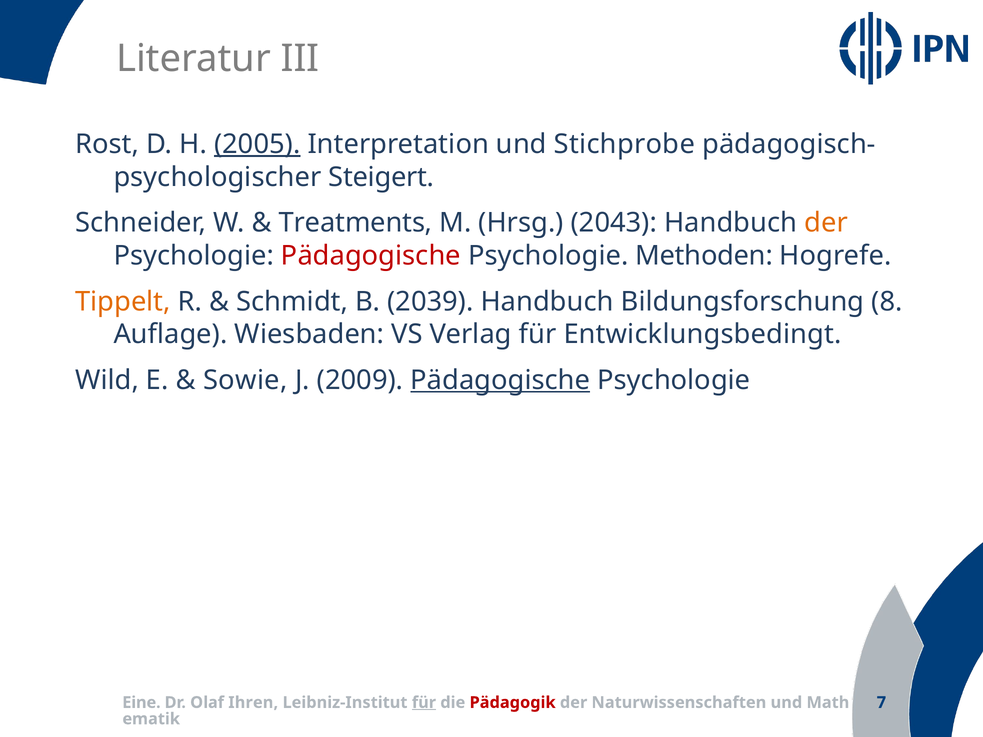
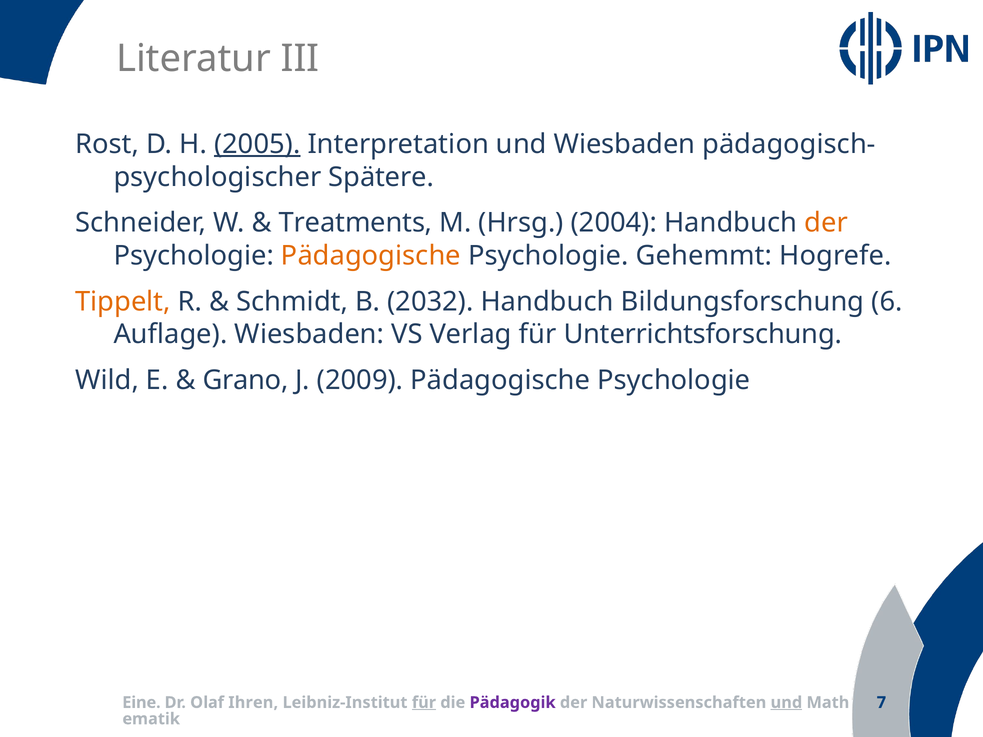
und Stichprobe: Stichprobe -> Wiesbaden
Steigert: Steigert -> Spätere
2043: 2043 -> 2004
Pädagogische at (371, 256) colour: red -> orange
Methoden: Methoden -> Gehemmt
2039: 2039 -> 2032
8: 8 -> 6
Entwicklungsbedingt: Entwicklungsbedingt -> Unterrichtsforschung
Sowie: Sowie -> Grano
Pädagogische at (500, 380) underline: present -> none
Pädagogik colour: red -> purple
und at (786, 703) underline: none -> present
